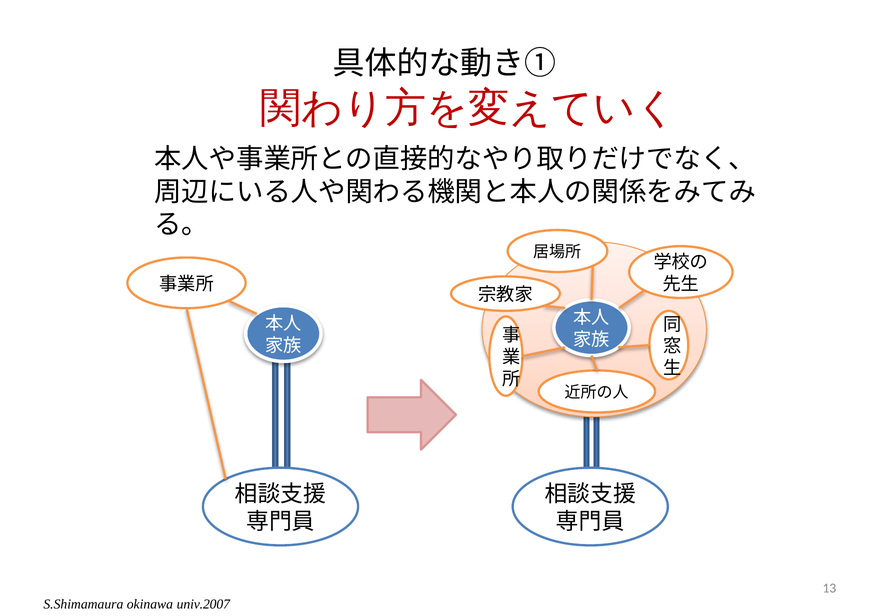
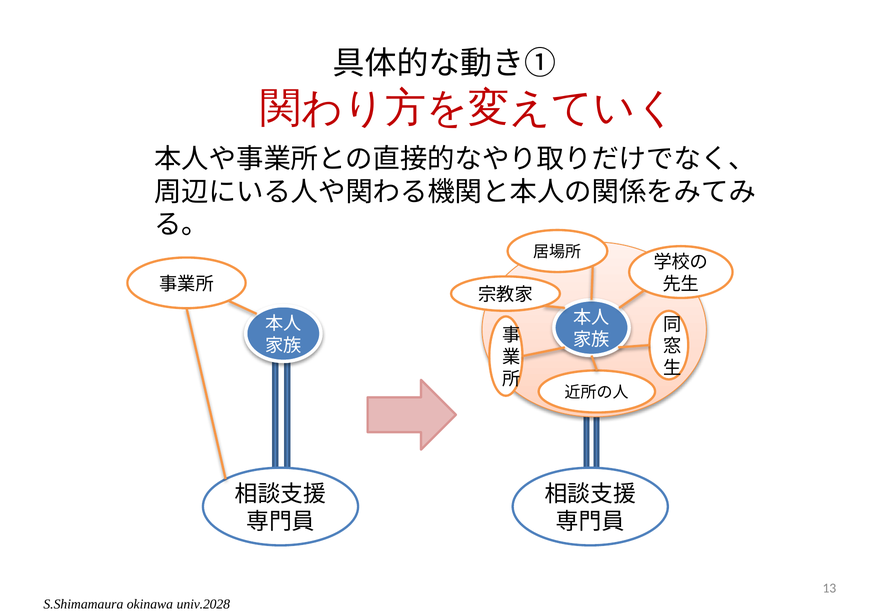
univ.2007: univ.2007 -> univ.2028
